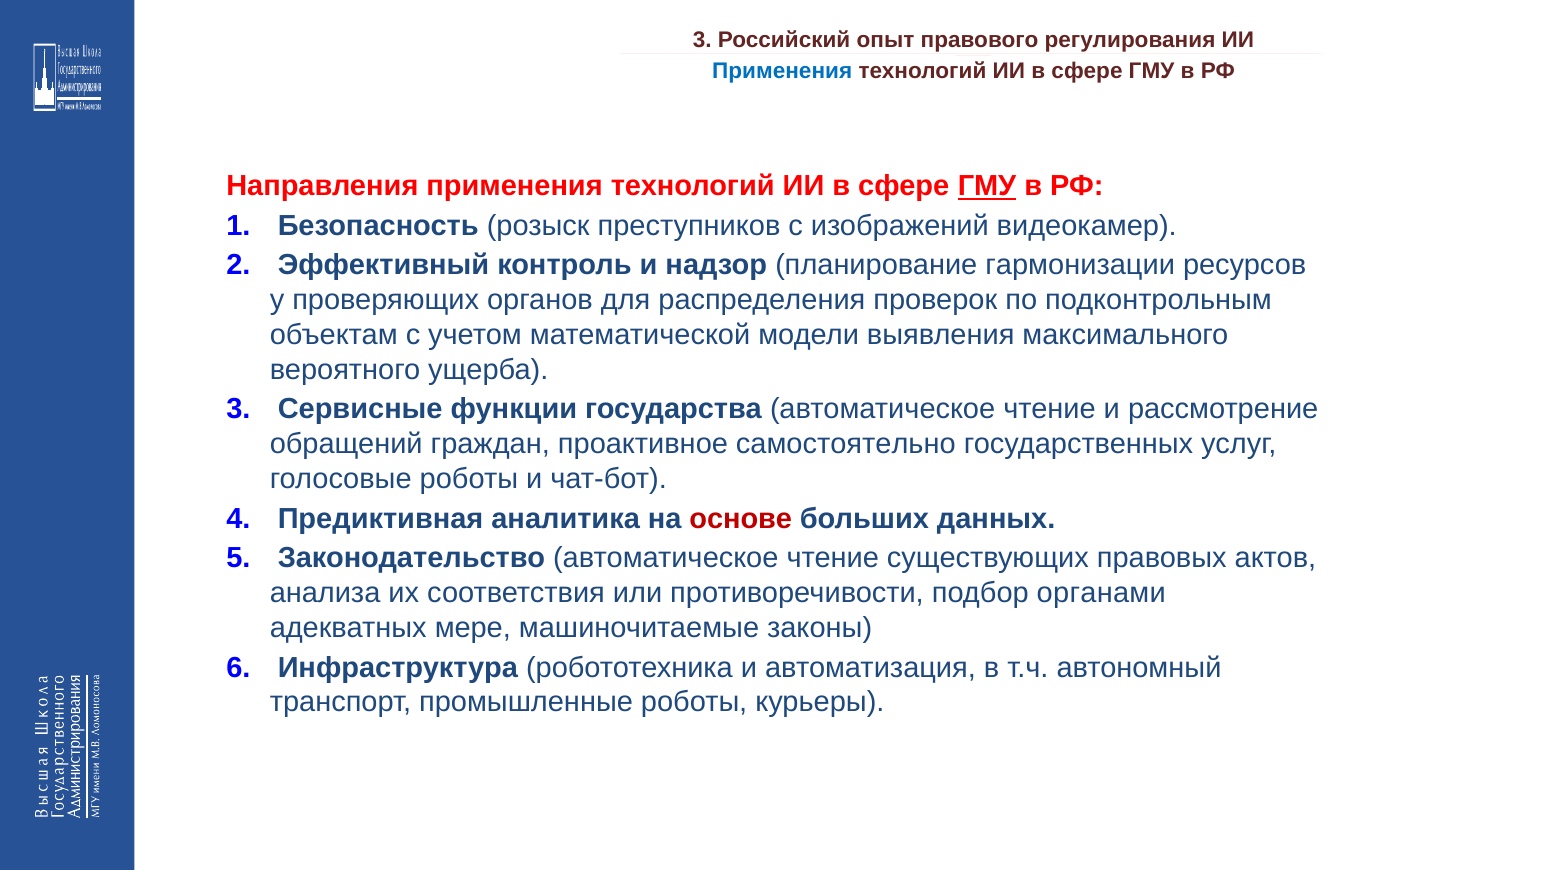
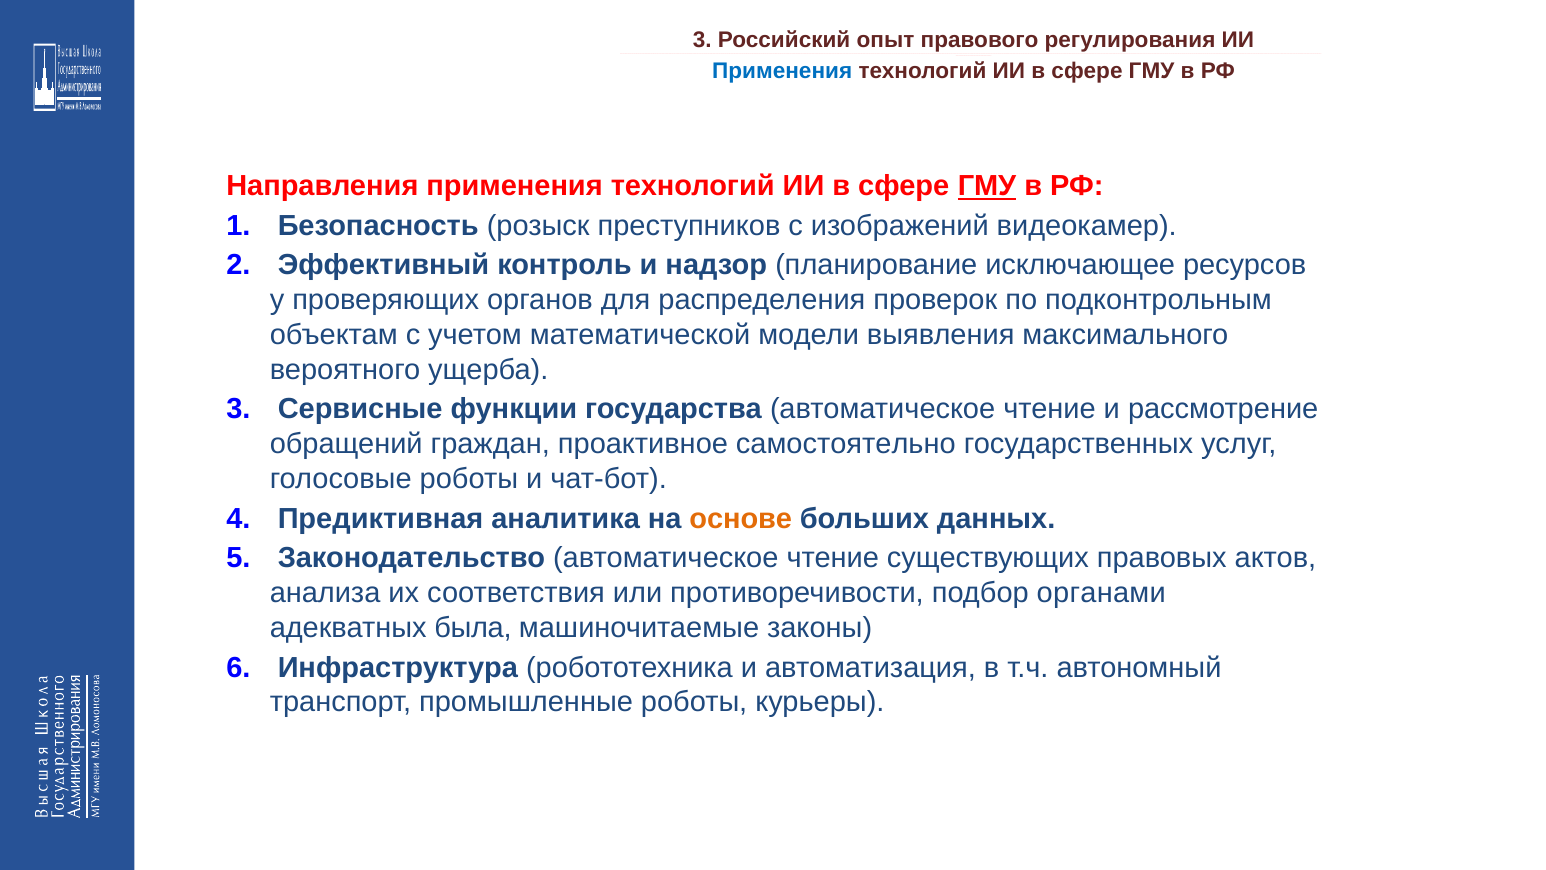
гармонизации: гармонизации -> исключающее
основе colour: red -> orange
мере: мере -> была
